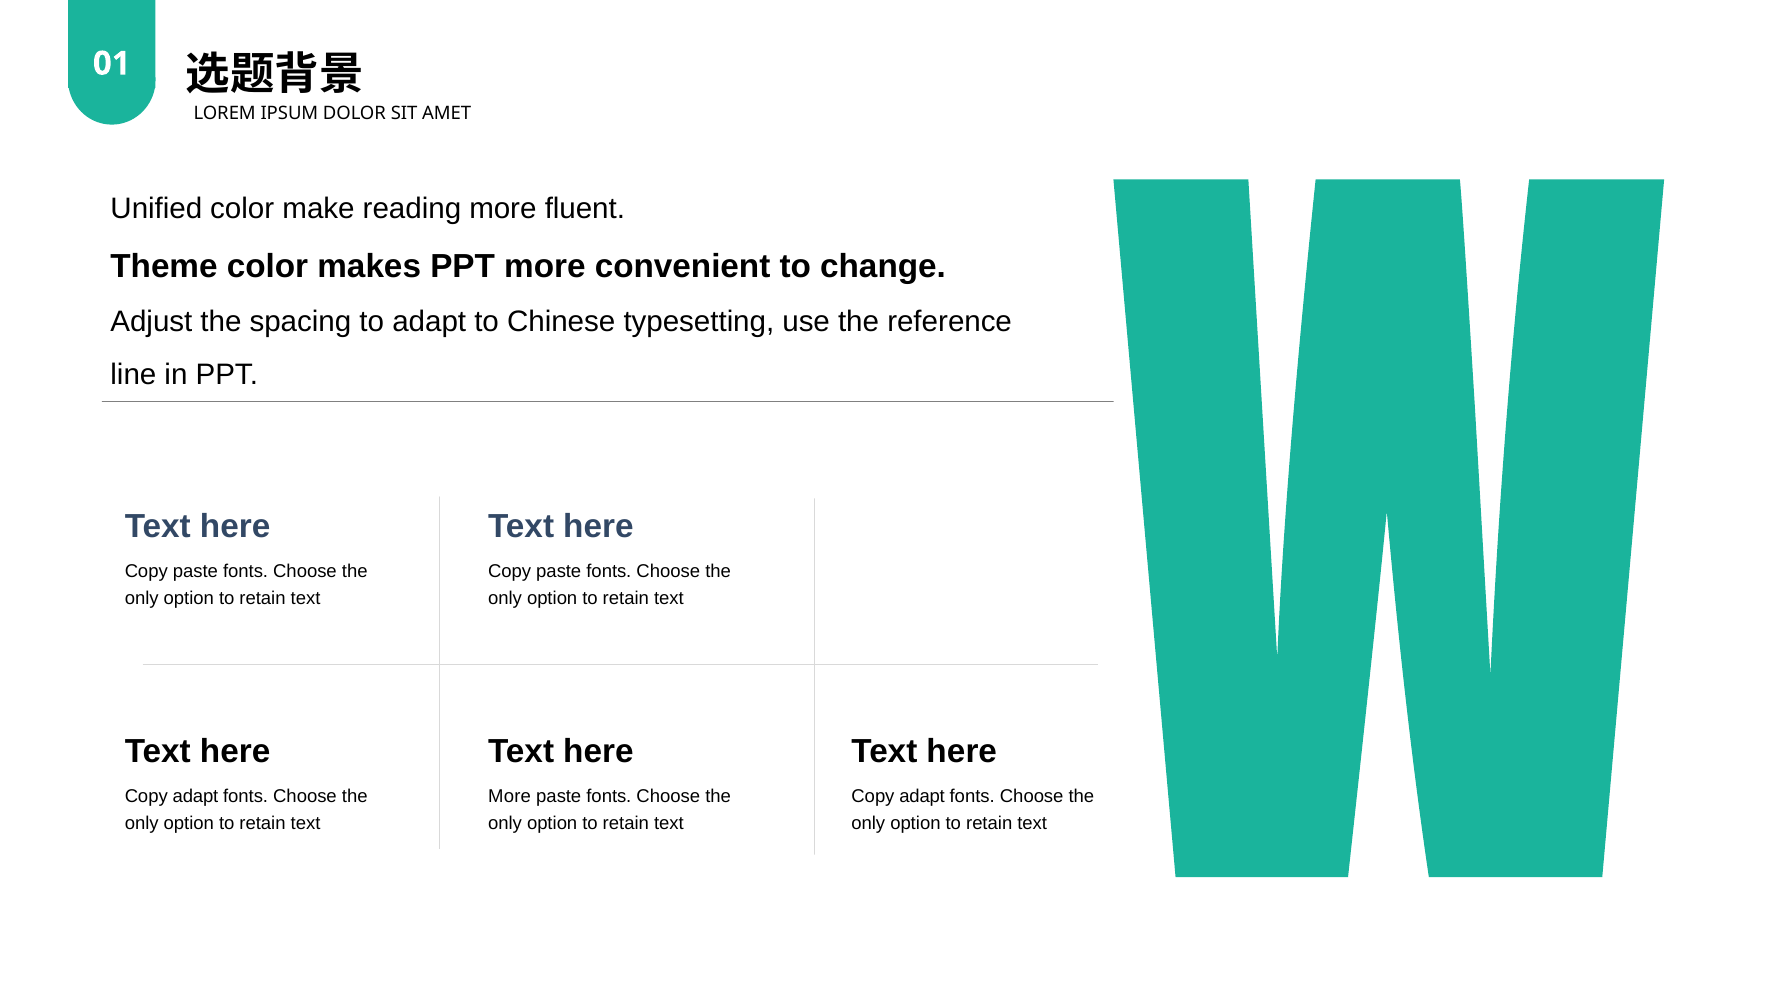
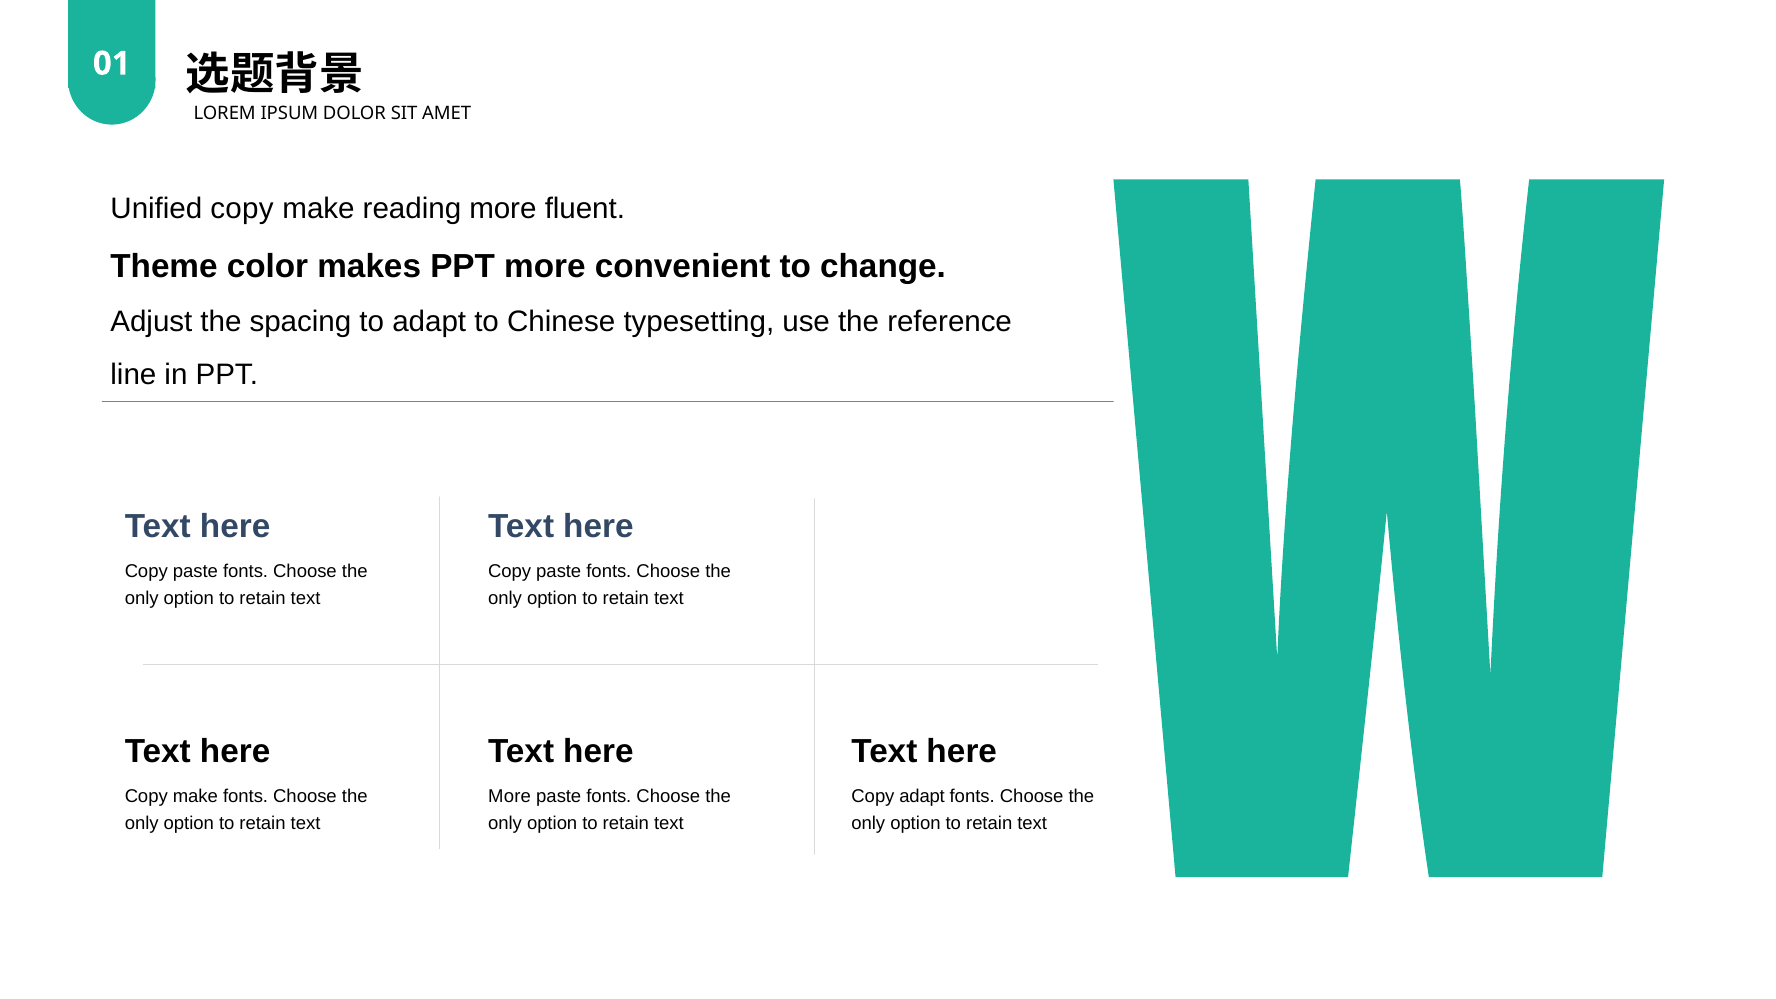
Unified color: color -> copy
adapt at (195, 797): adapt -> make
